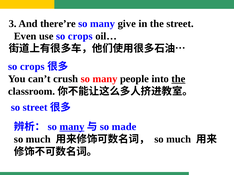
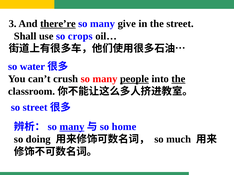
there’re underline: none -> present
Even: Even -> Shall
crops at (32, 67): crops -> water
people underline: none -> present
made: made -> home
much at (38, 140): much -> doing
